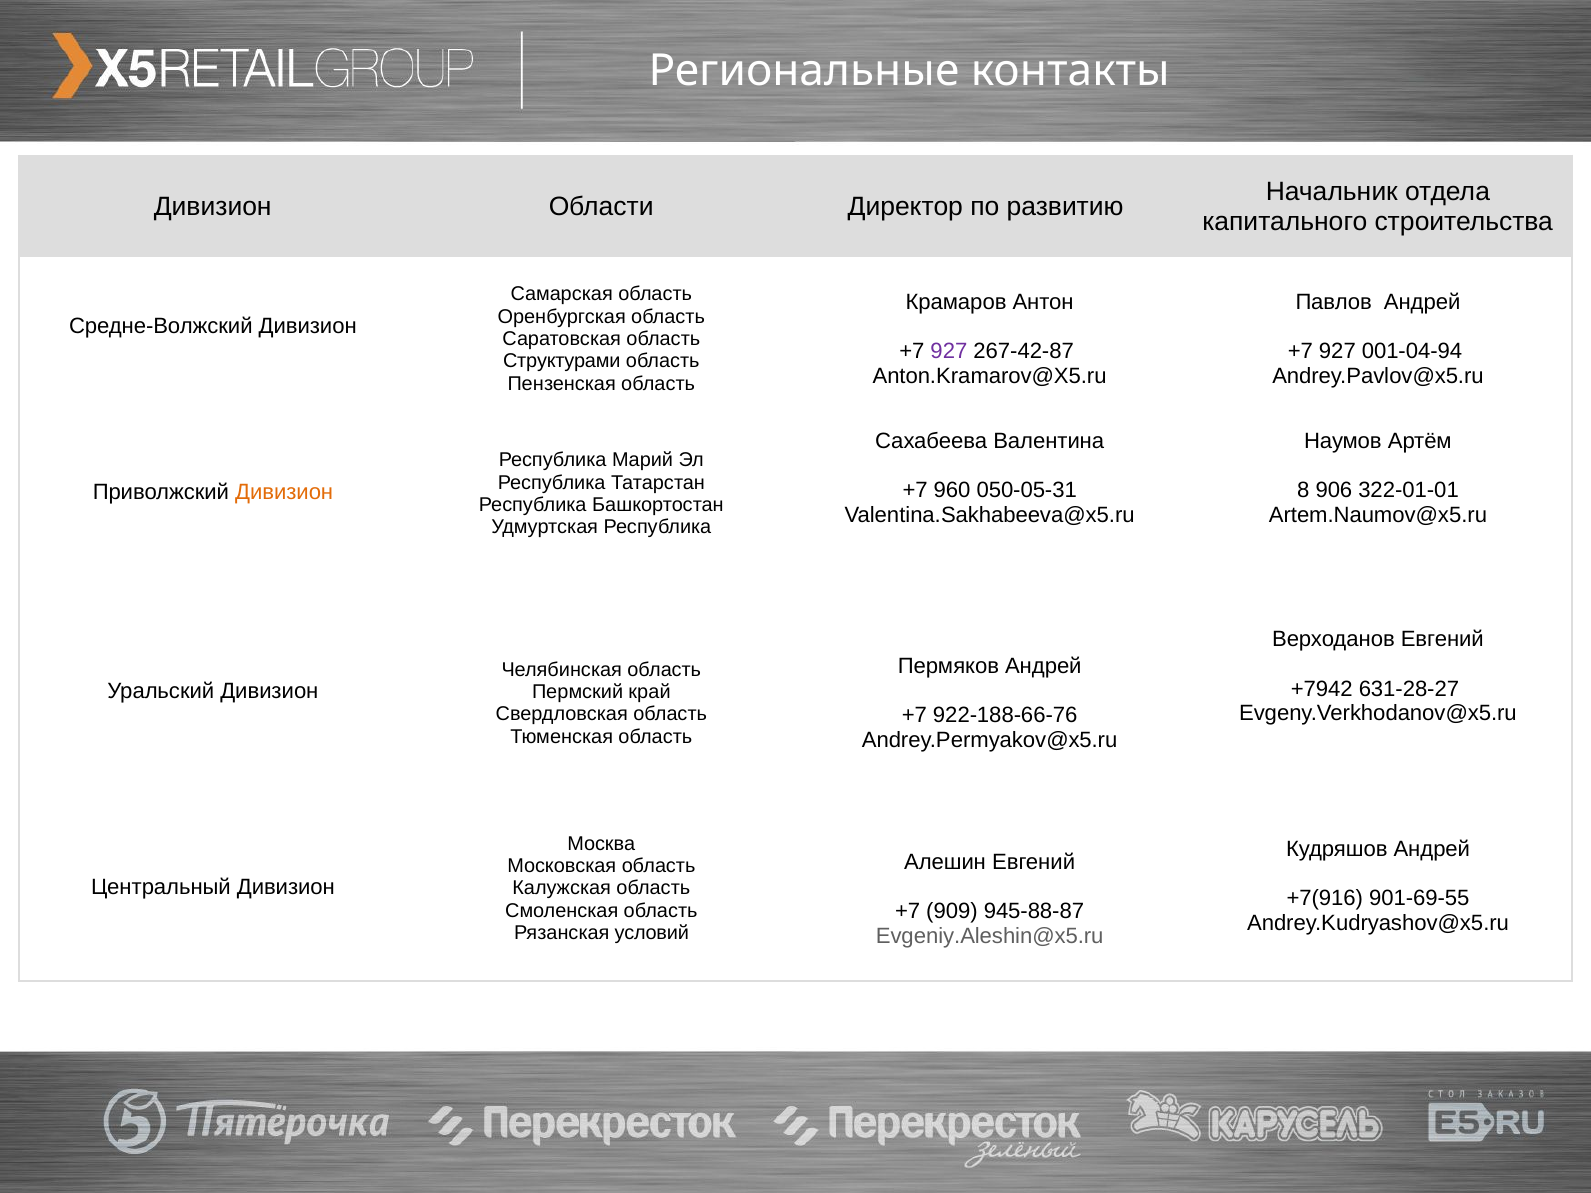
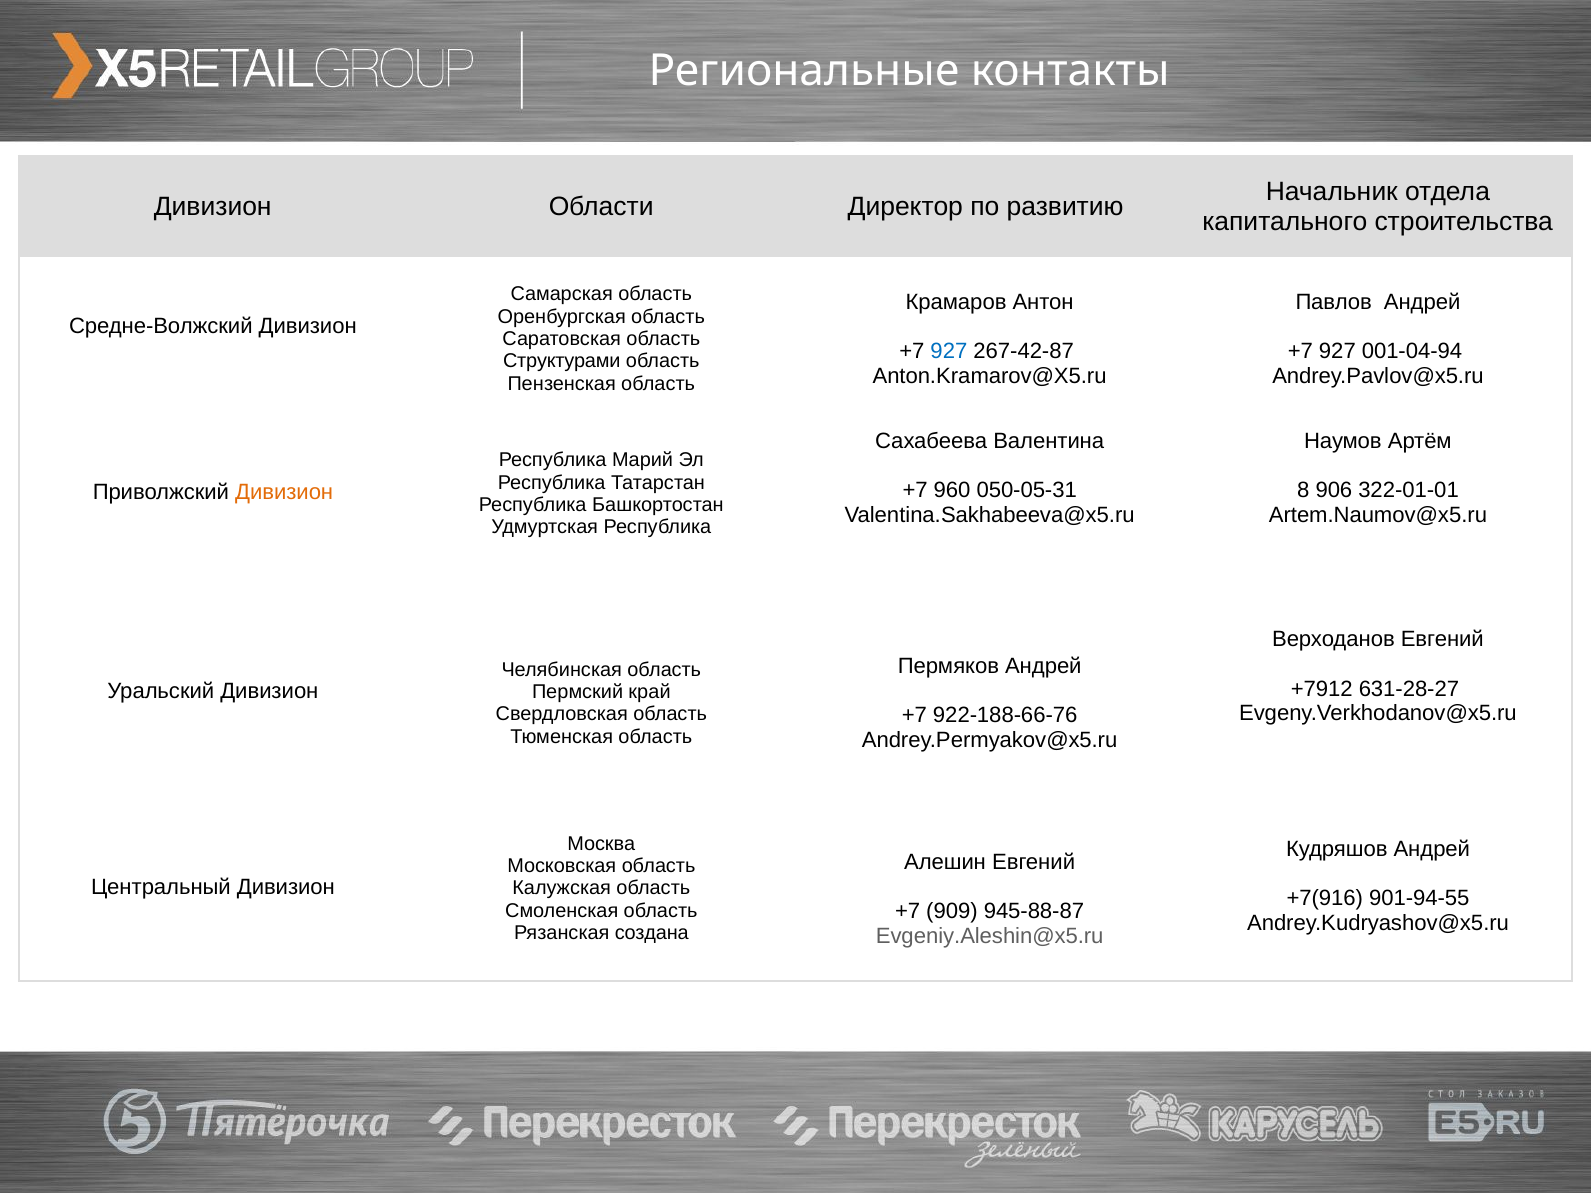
927 at (949, 351) colour: purple -> blue
+7942: +7942 -> +7912
901-69-55: 901-69-55 -> 901-94-55
условий: условий -> создана
